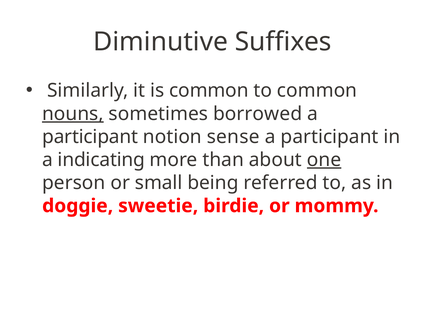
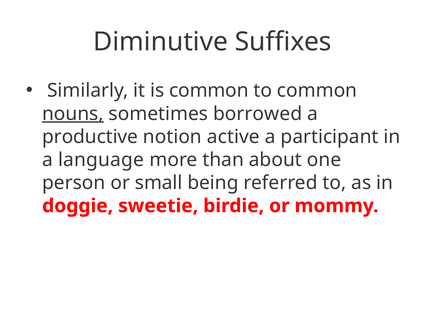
participant at (90, 137): participant -> productive
sense: sense -> active
indicating: indicating -> language
one underline: present -> none
